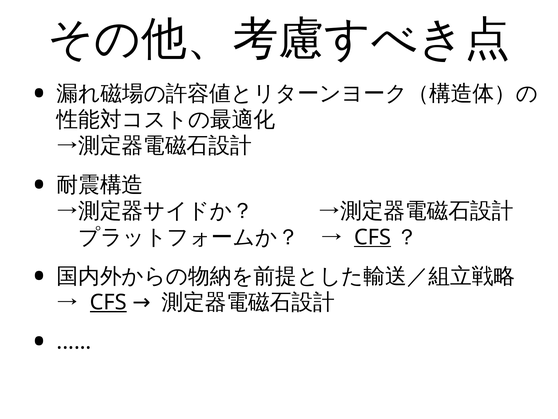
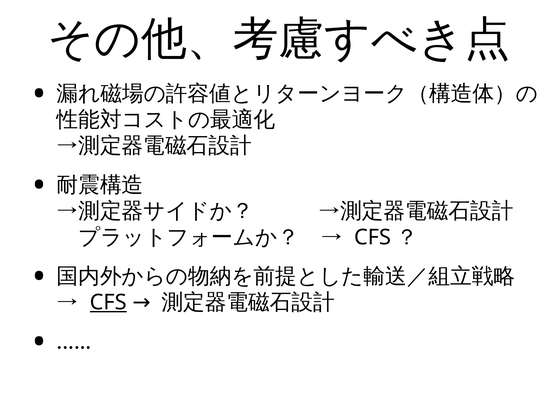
CFS at (373, 237) underline: present -> none
